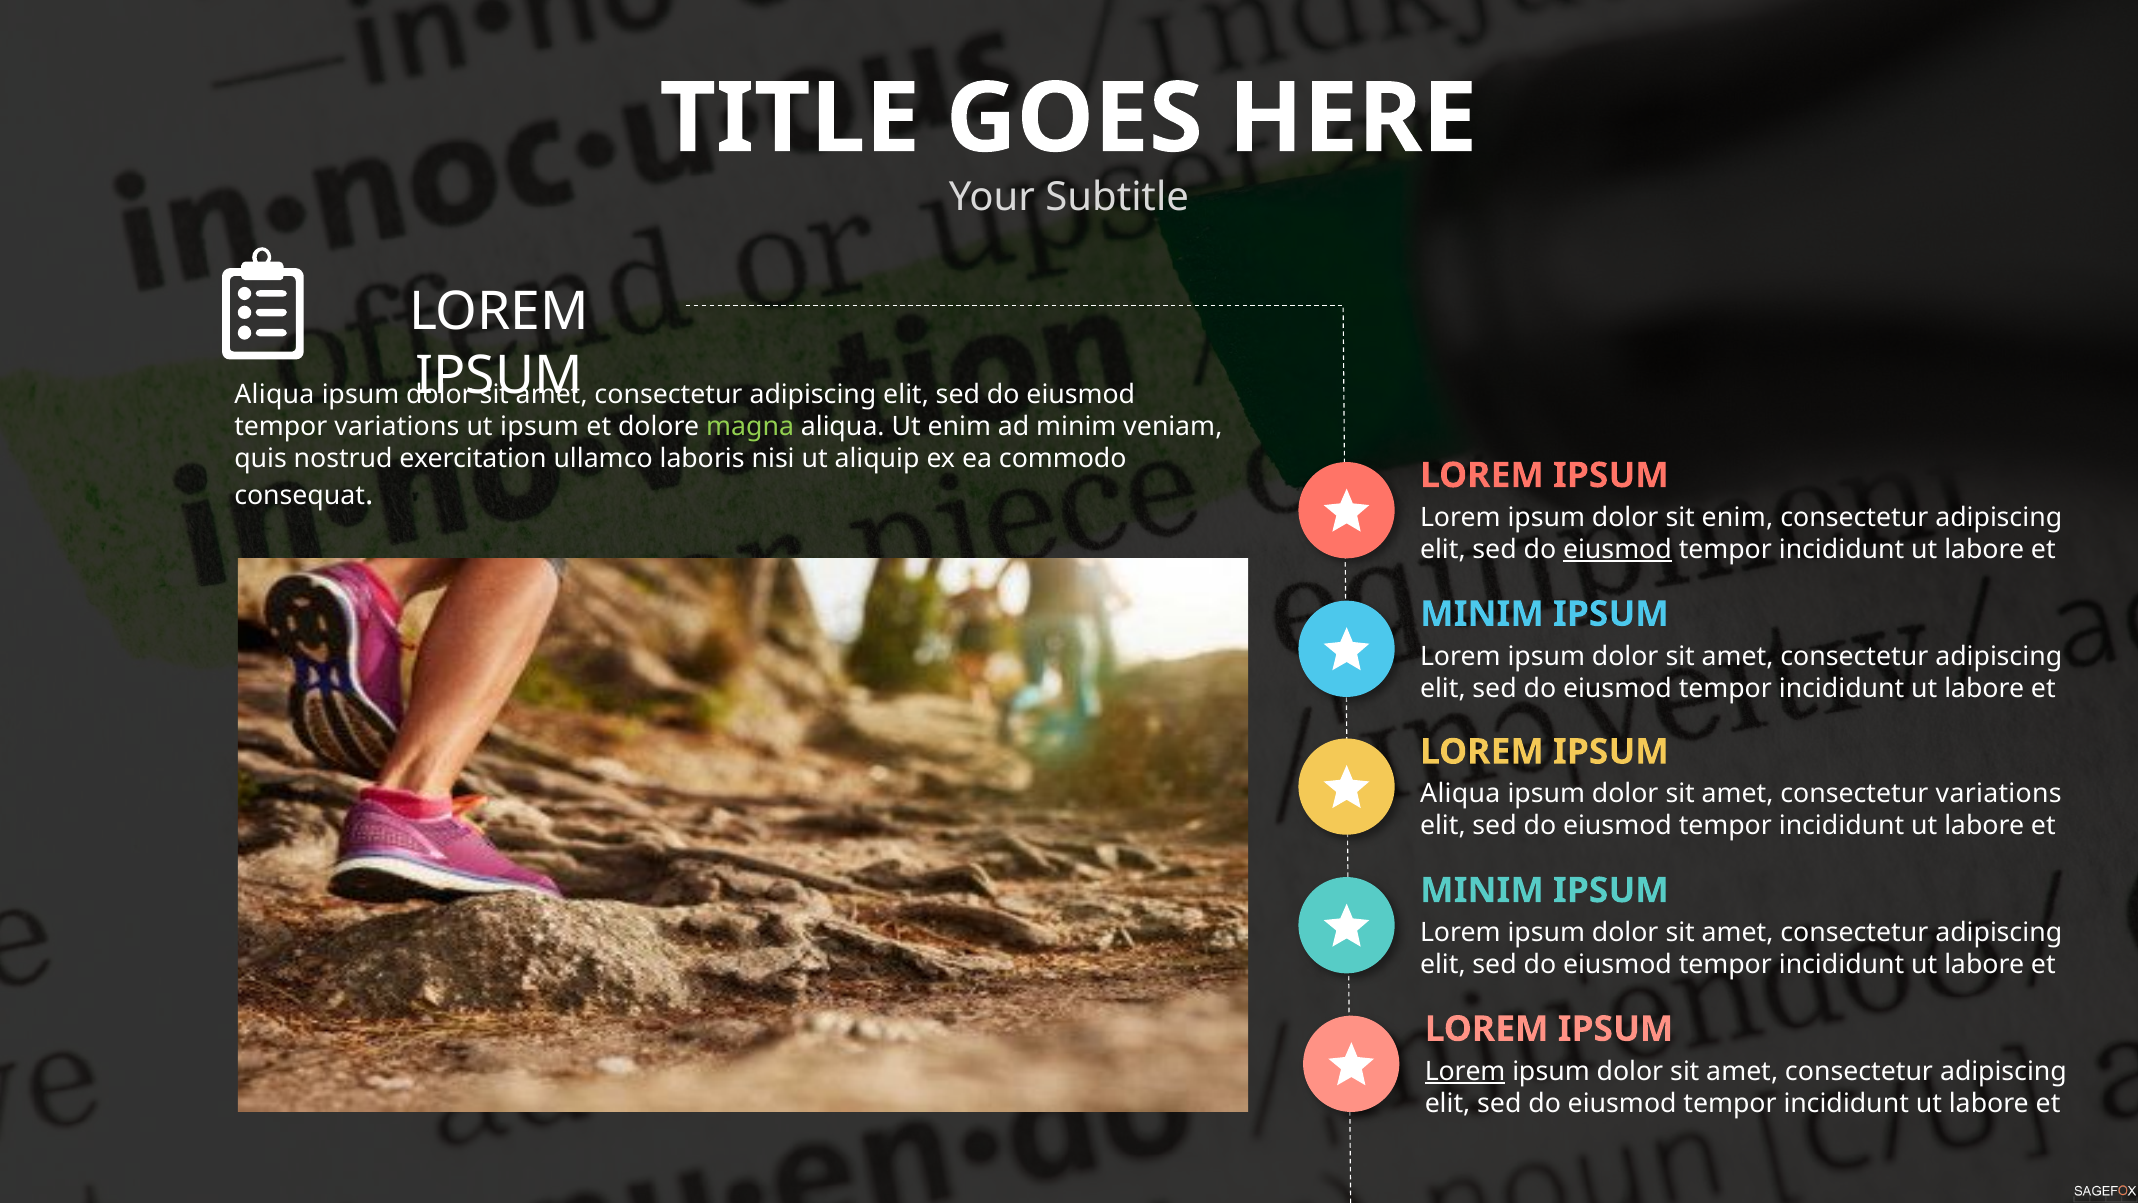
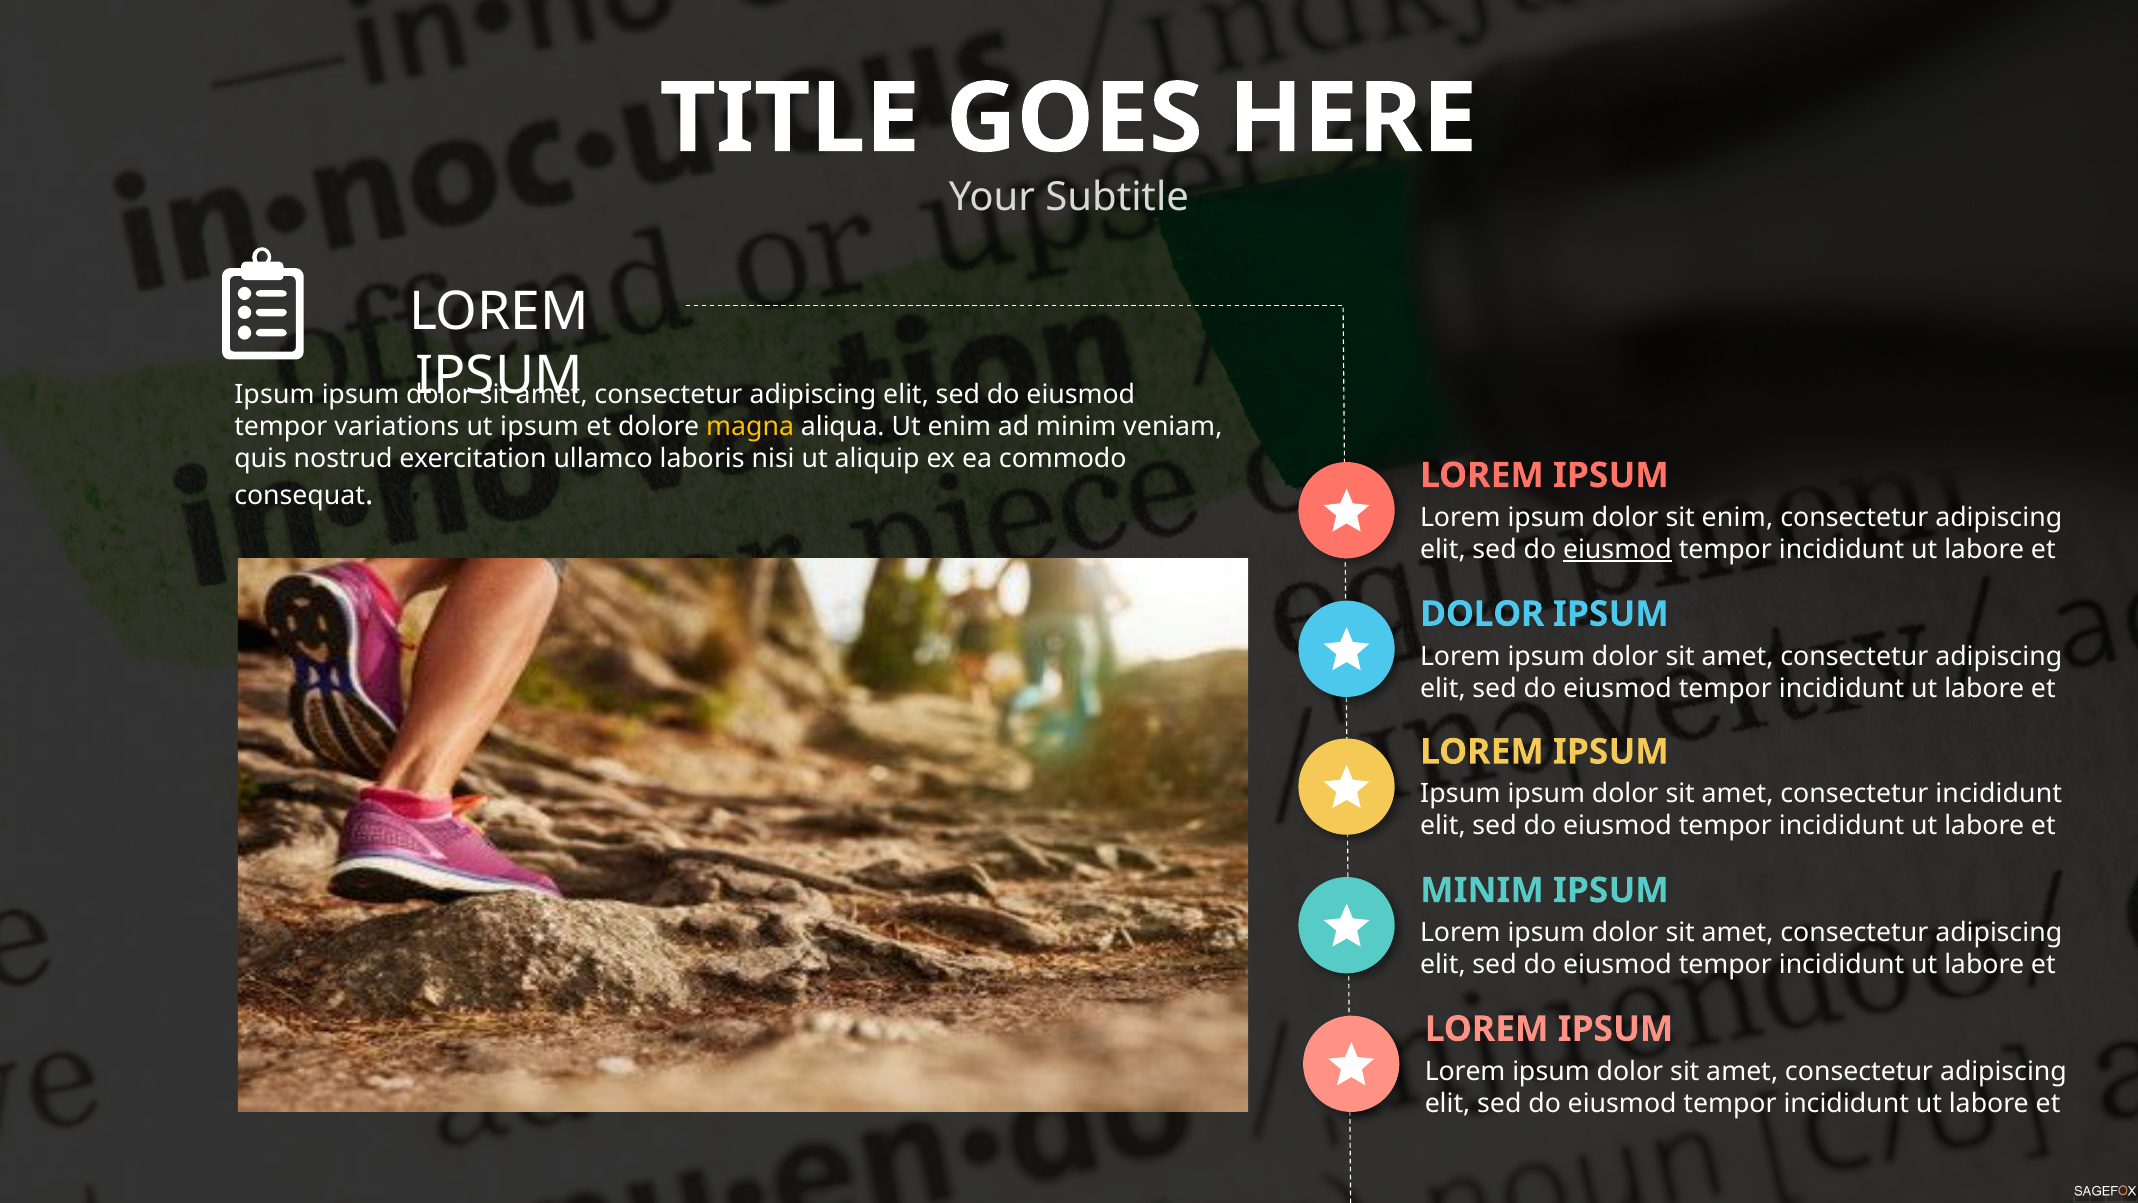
Aliqua at (274, 395): Aliqua -> Ipsum
magna colour: light green -> yellow
MINIM at (1482, 614): MINIM -> DOLOR
Aliqua at (1460, 794): Aliqua -> Ipsum
consectetur variations: variations -> incididunt
Lorem at (1465, 1071) underline: present -> none
